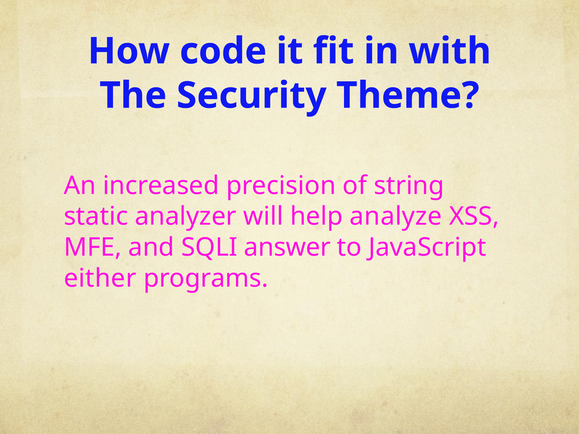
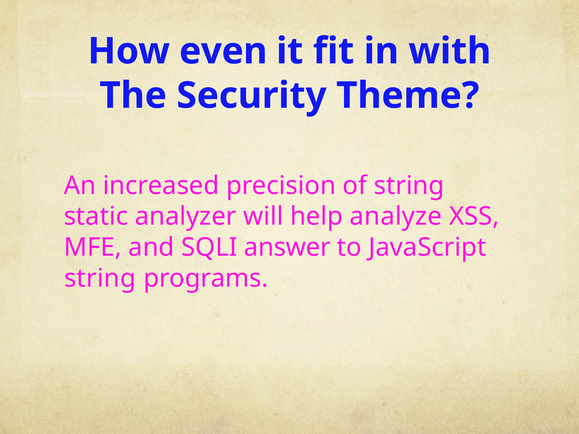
code: code -> even
either at (100, 278): either -> string
